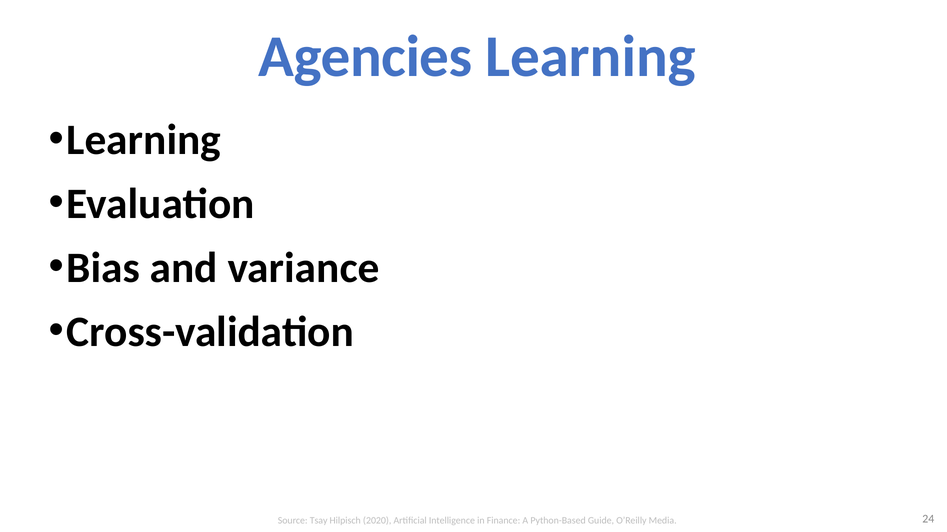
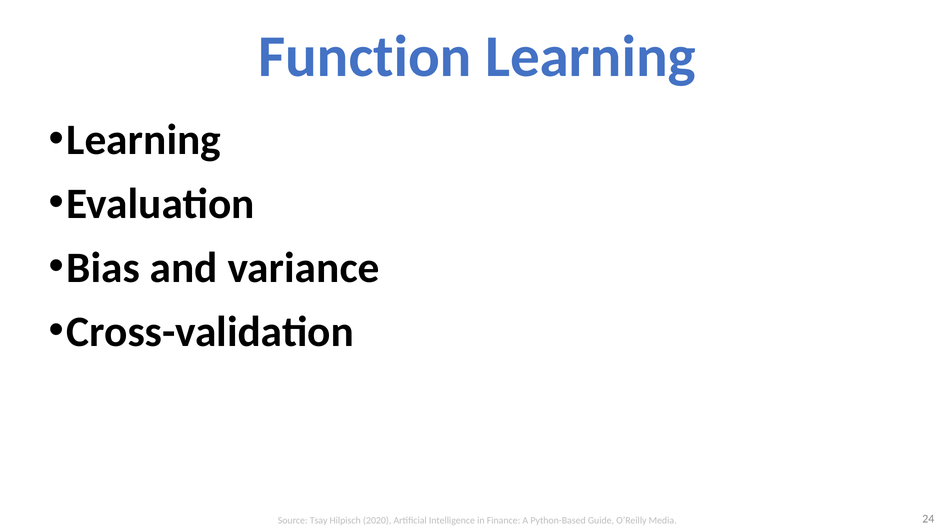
Agencies: Agencies -> Function
